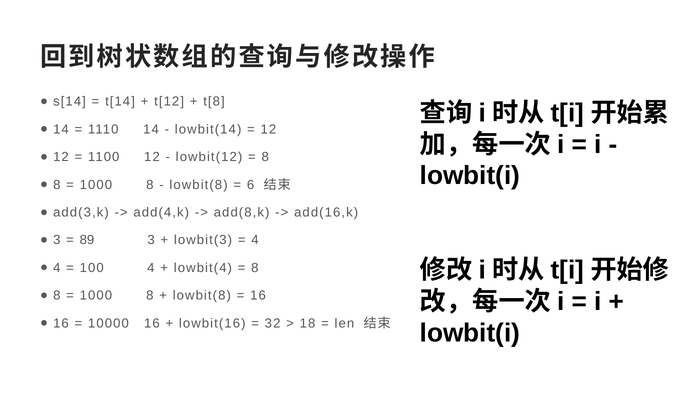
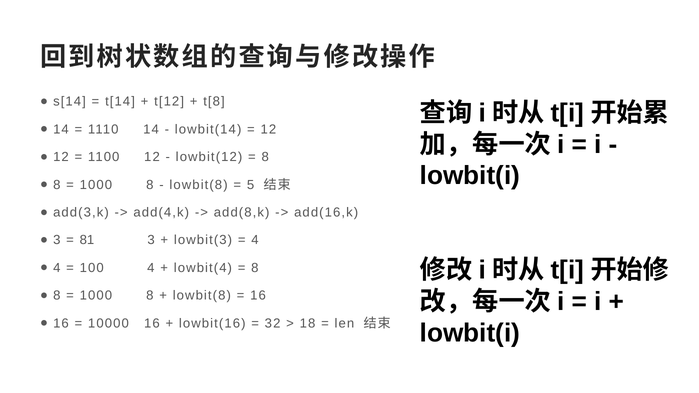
6: 6 -> 5
89: 89 -> 81
